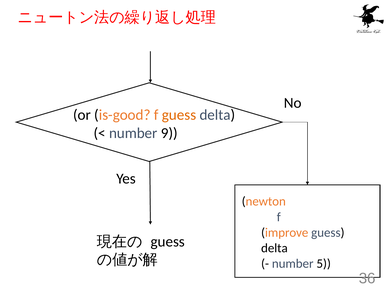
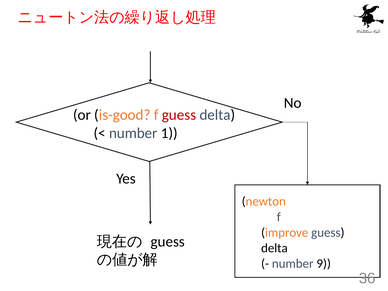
guess at (179, 115) colour: orange -> red
9: 9 -> 1
5: 5 -> 9
